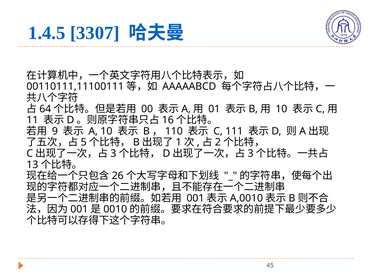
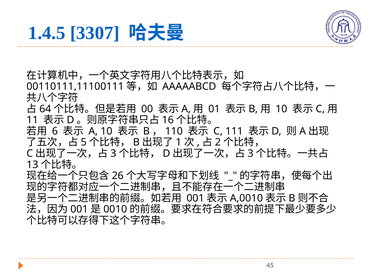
9: 9 -> 6
